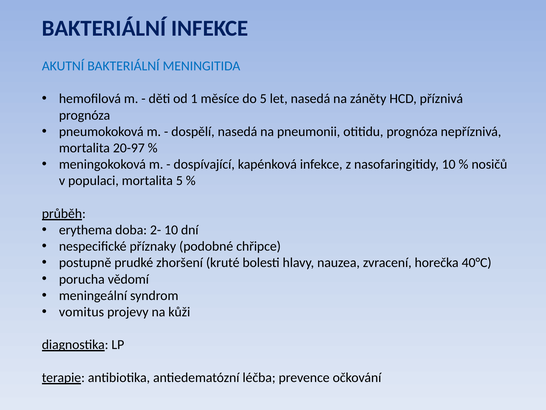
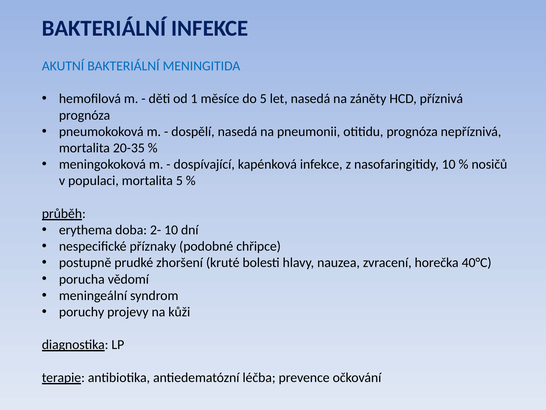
20-97: 20-97 -> 20-35
vomitus: vomitus -> poruchy
